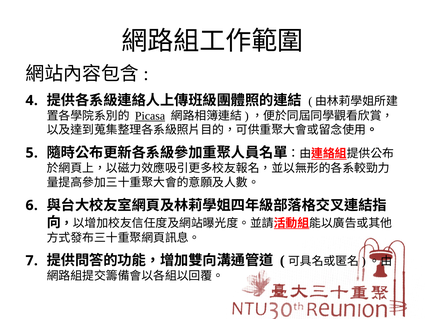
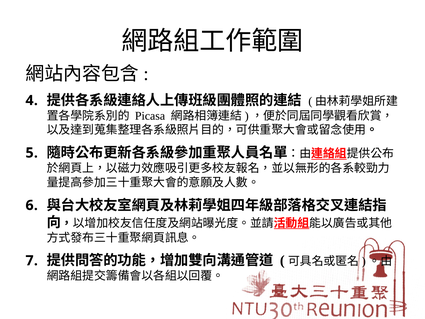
Picasa underline: present -> none
